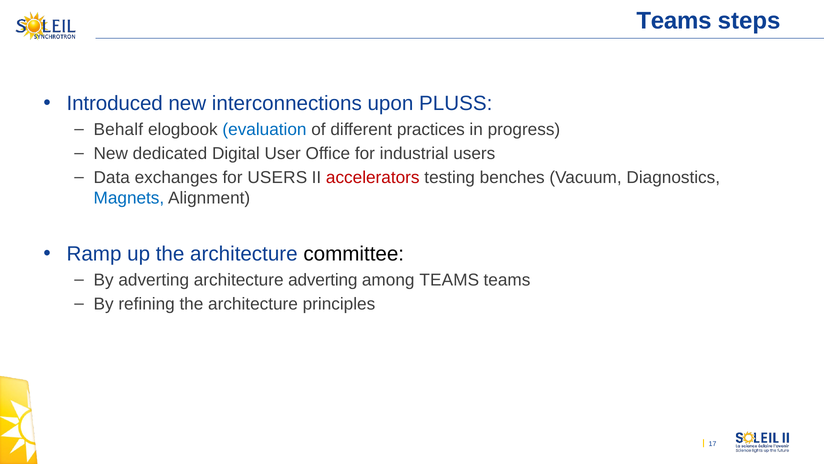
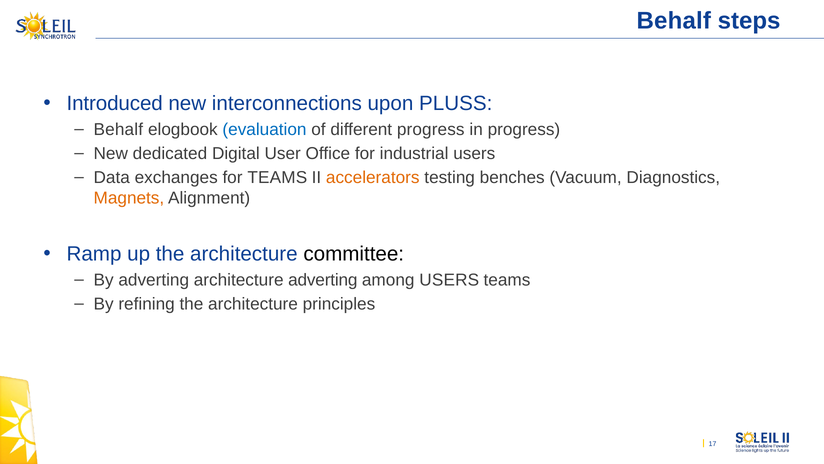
Teams at (674, 21): Teams -> Behalf
different practices: practices -> progress
for USERS: USERS -> TEAMS
accelerators colour: red -> orange
Magnets colour: blue -> orange
among TEAMS: TEAMS -> USERS
